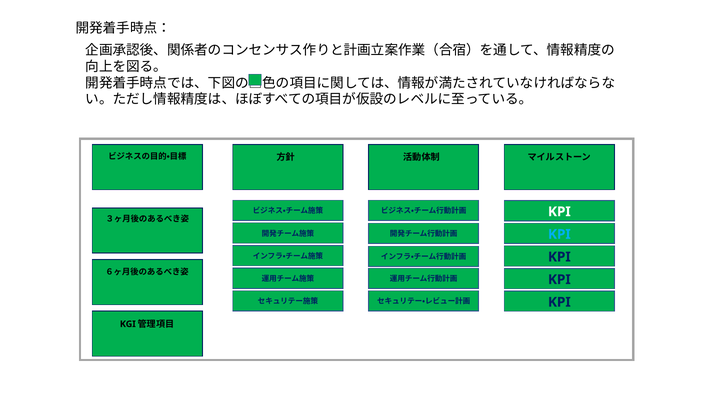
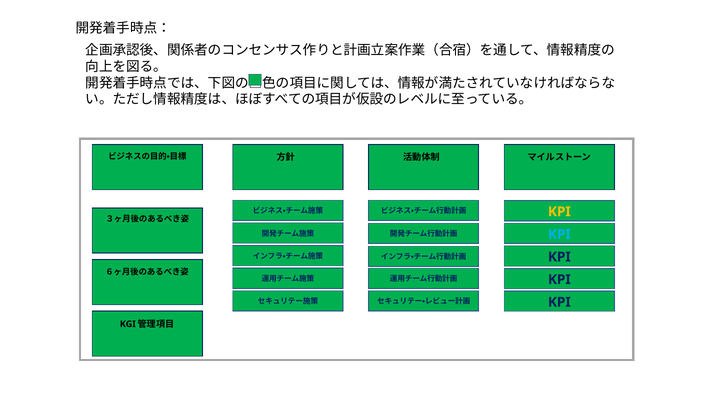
KPI at (559, 212) colour: white -> yellow
